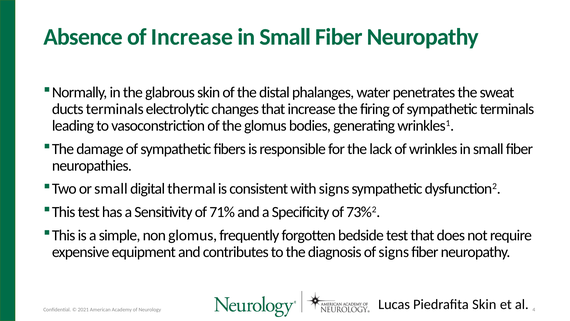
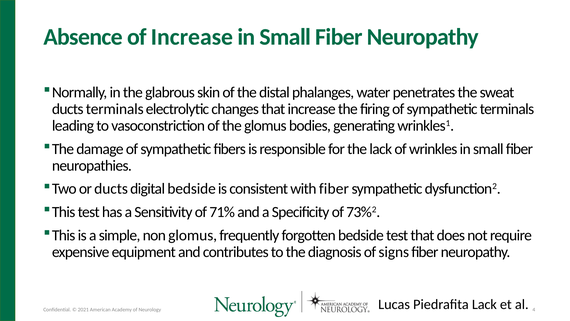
or small: small -> ducts
digital thermal: thermal -> bedside
with signs: signs -> fiber
Piedrafita Skin: Skin -> Lack
